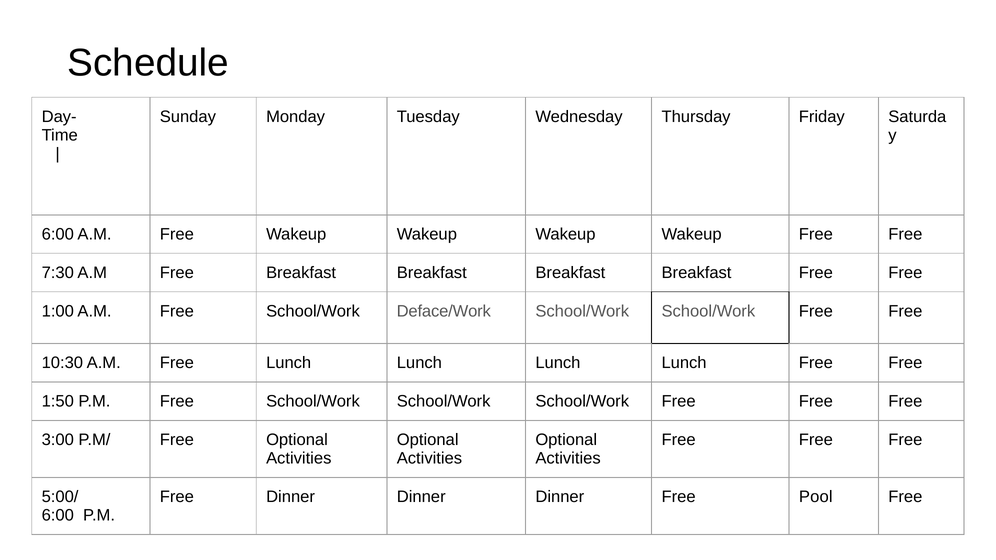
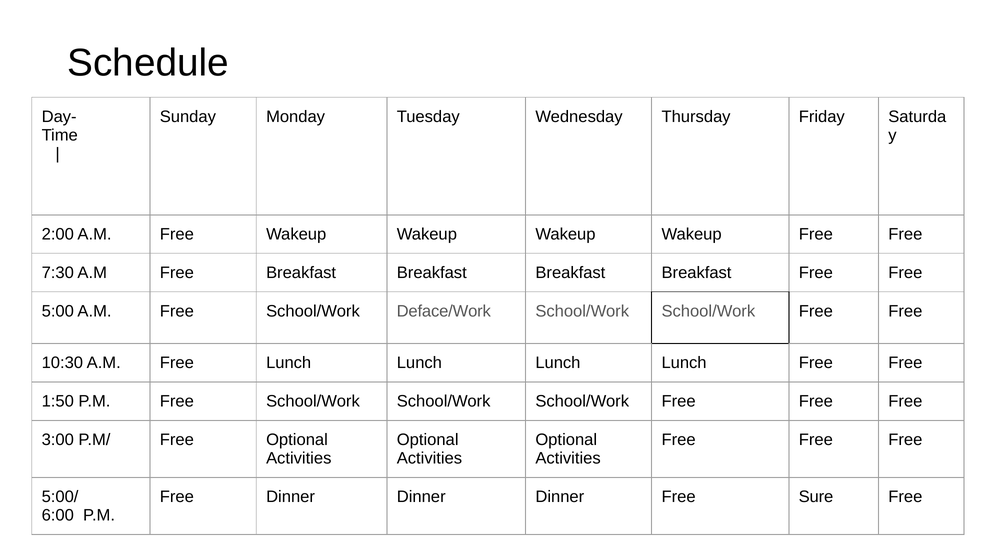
6:00 at (58, 234): 6:00 -> 2:00
1:00: 1:00 -> 5:00
Pool: Pool -> Sure
